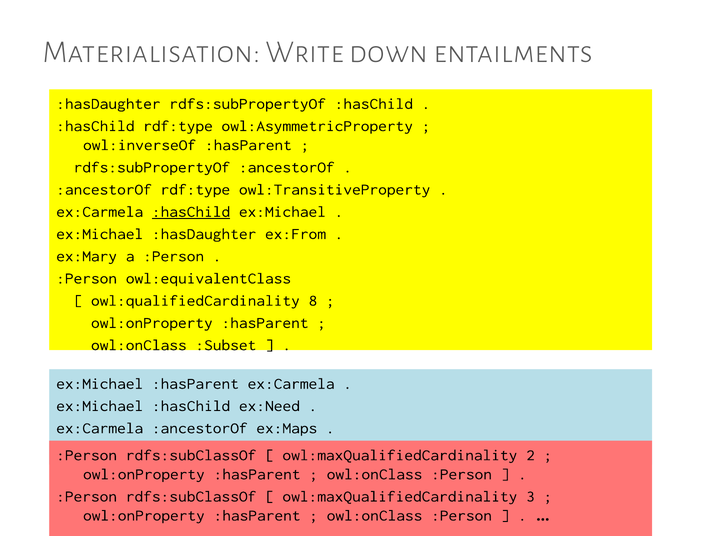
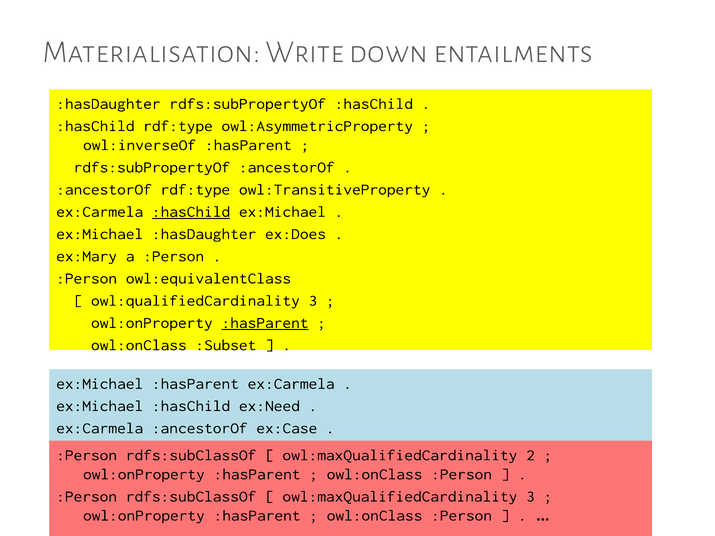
ex:From: ex:From -> ex:Does
owl:qualifiedCardinality 8: 8 -> 3
:hasParent at (265, 323) underline: none -> present
ex:Maps: ex:Maps -> ex:Case
